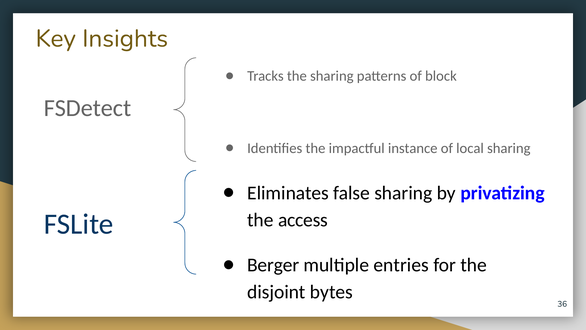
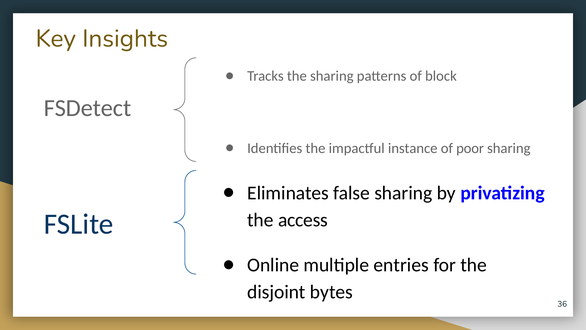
local: local -> poor
Berger: Berger -> Online
